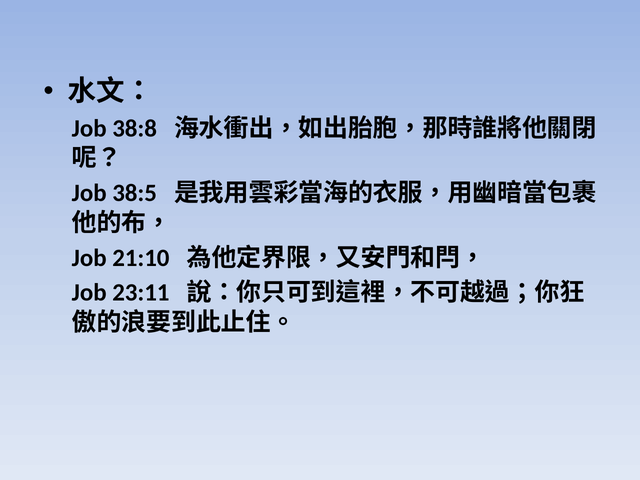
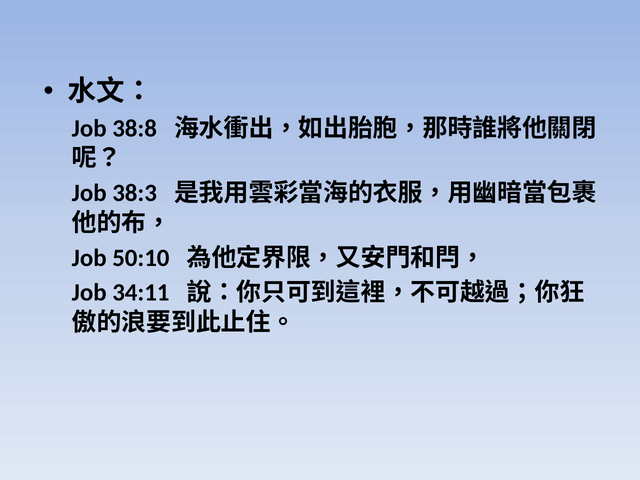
38:5: 38:5 -> 38:3
21:10: 21:10 -> 50:10
23:11: 23:11 -> 34:11
